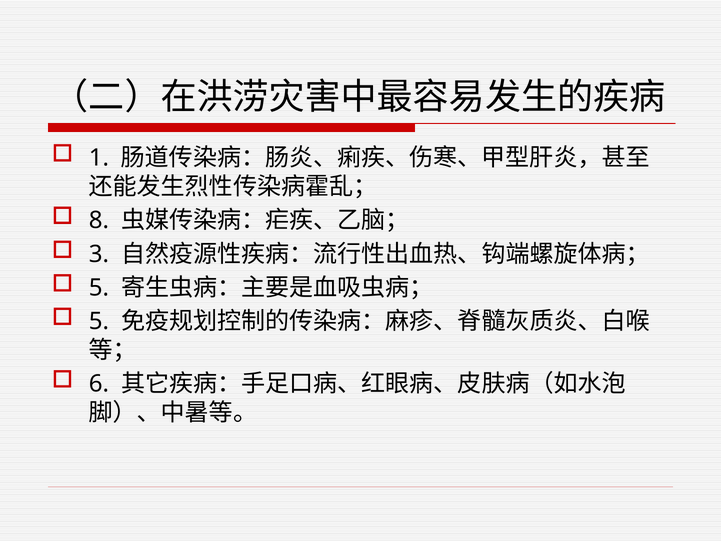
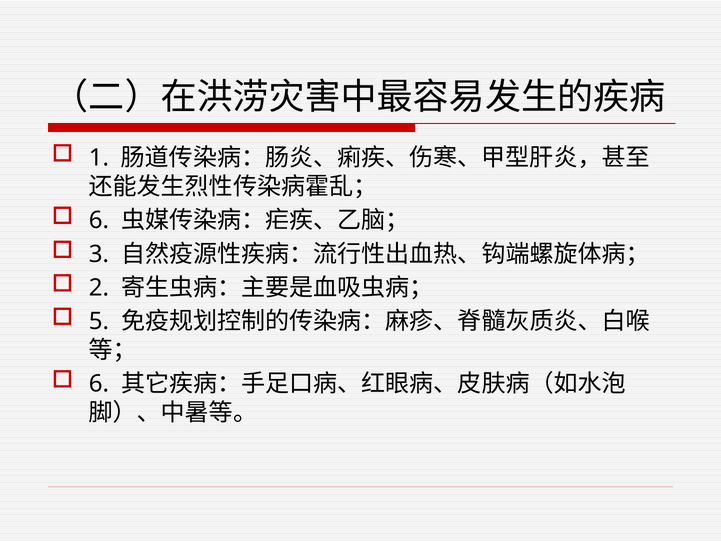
8 at (99, 220): 8 -> 6
5 at (99, 288): 5 -> 2
